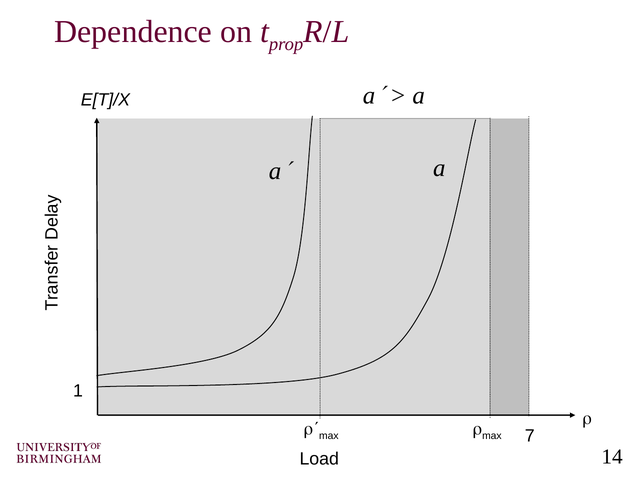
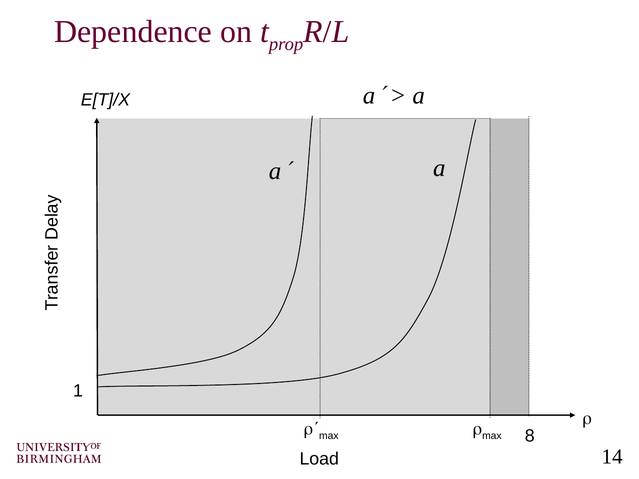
7: 7 -> 8
